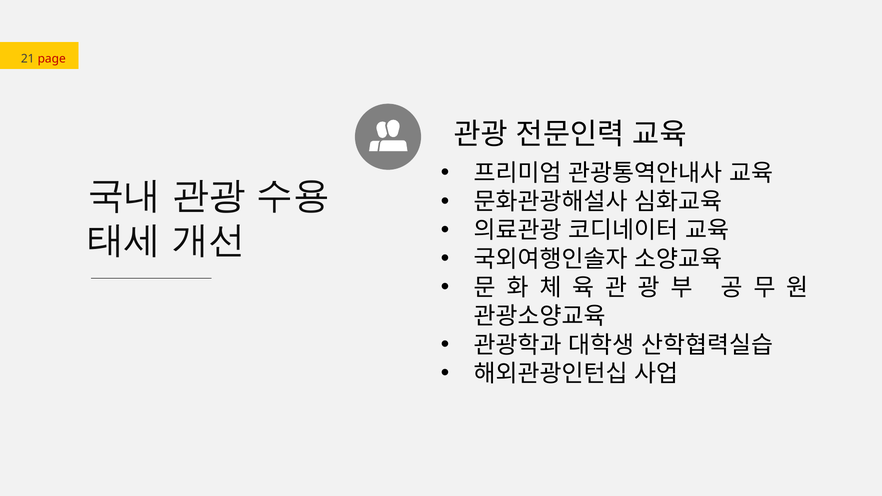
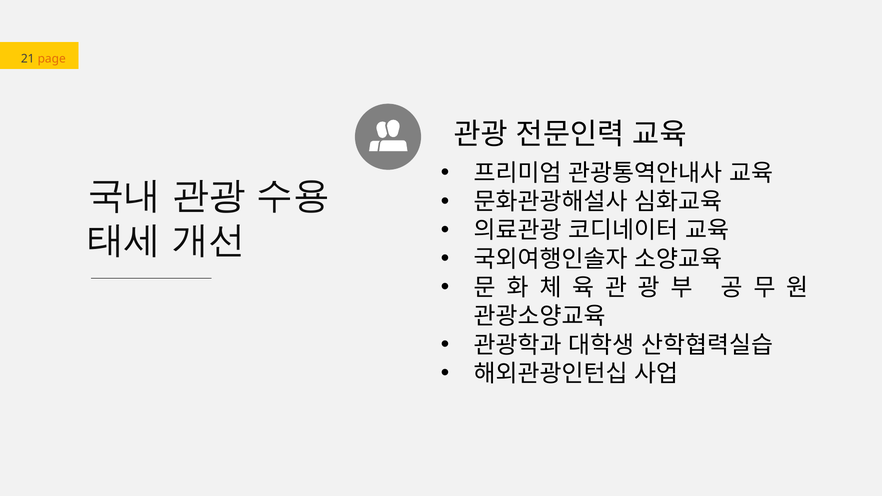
page colour: red -> orange
